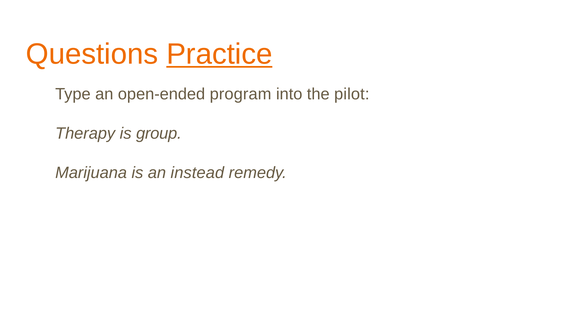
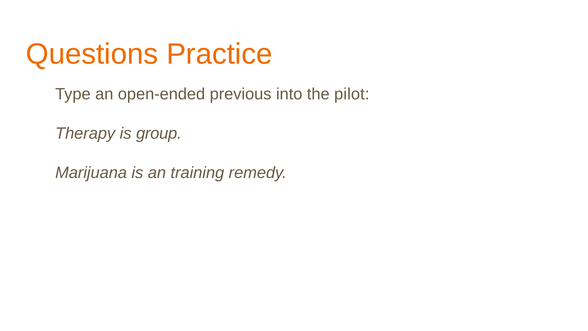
Practice underline: present -> none
program: program -> previous
instead: instead -> training
